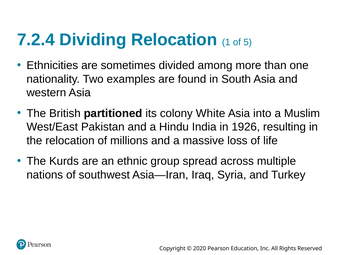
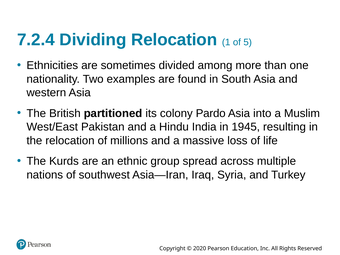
White: White -> Pardo
1926: 1926 -> 1945
